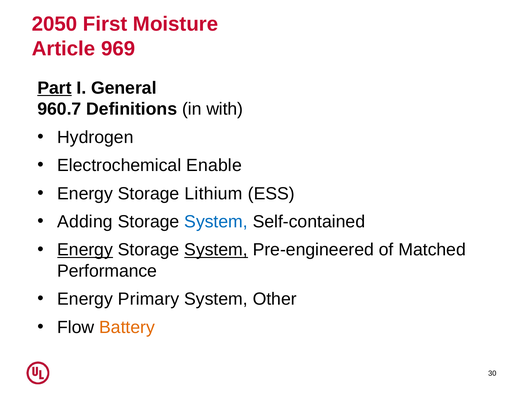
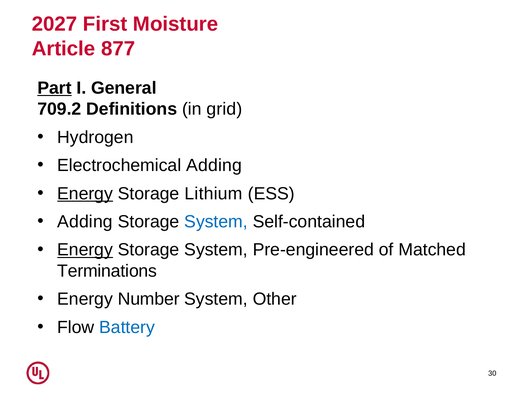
2050: 2050 -> 2027
969: 969 -> 877
960.7: 960.7 -> 709.2
with: with -> grid
Electrochemical Enable: Enable -> Adding
Energy at (85, 194) underline: none -> present
System at (216, 250) underline: present -> none
Performance: Performance -> Terminations
Primary: Primary -> Number
Battery colour: orange -> blue
